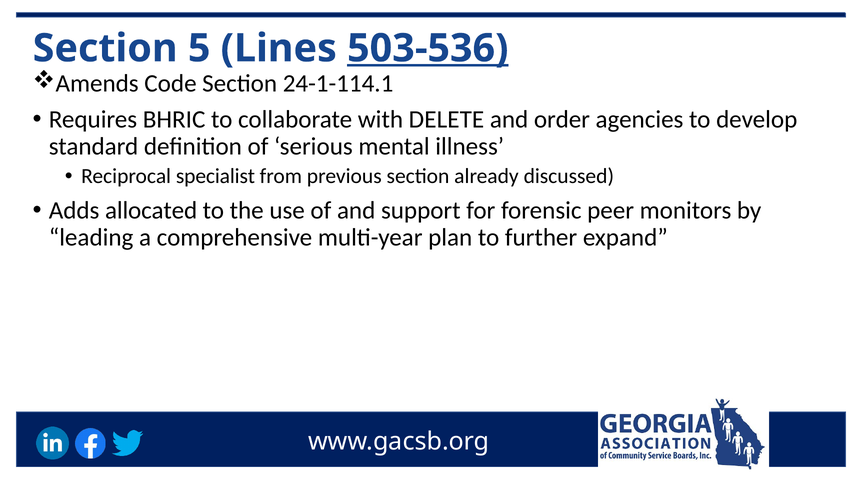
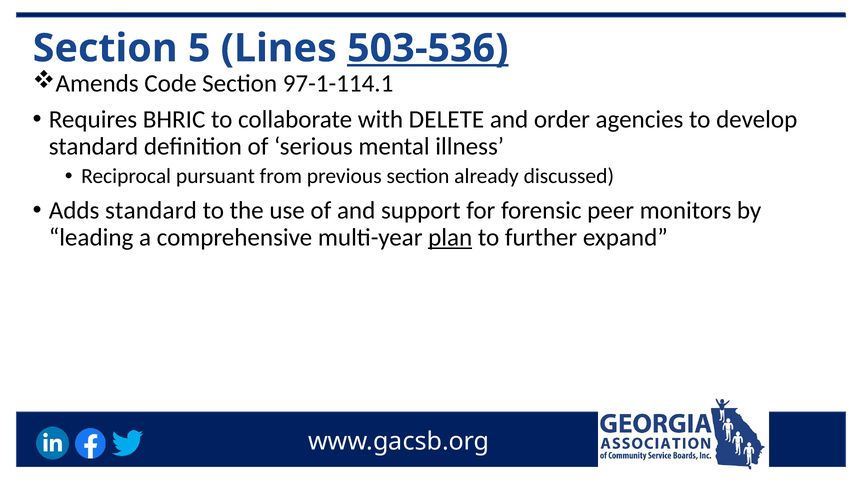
24-1-114.1: 24-1-114.1 -> 97-1-114.1
specialist: specialist -> pursuant
Adds allocated: allocated -> standard
plan underline: none -> present
